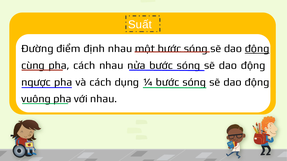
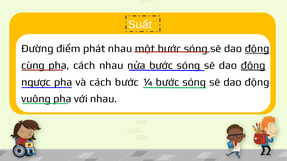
định: định -> phát
động at (253, 66) underline: none -> present
cách dụng: dụng -> bước
